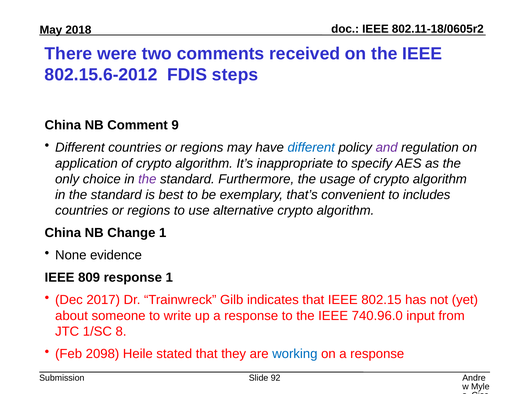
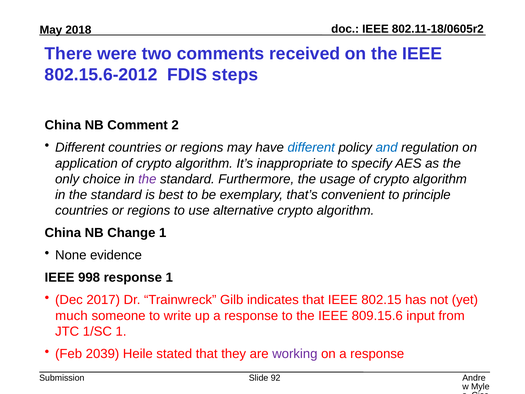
9: 9 -> 2
and colour: purple -> blue
includes: includes -> principle
809: 809 -> 998
about: about -> much
740.96.0: 740.96.0 -> 809.15.6
1/SC 8: 8 -> 1
2098: 2098 -> 2039
working colour: blue -> purple
